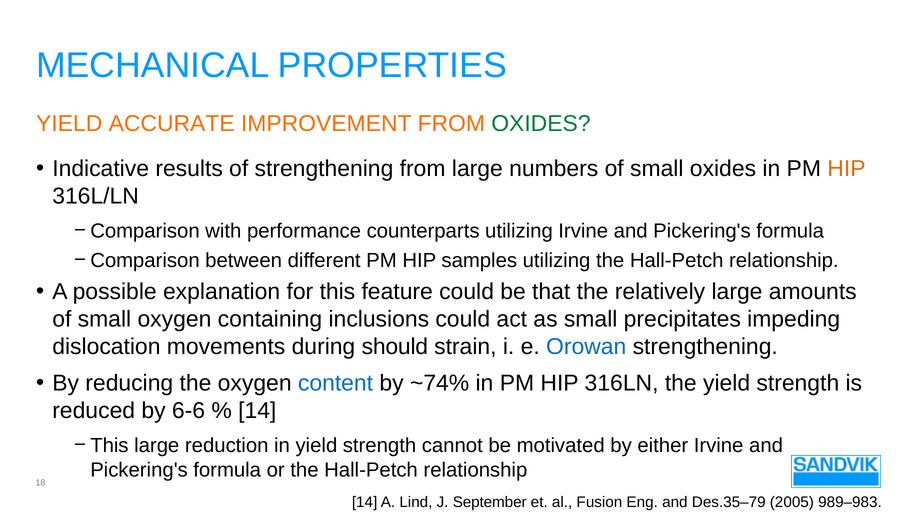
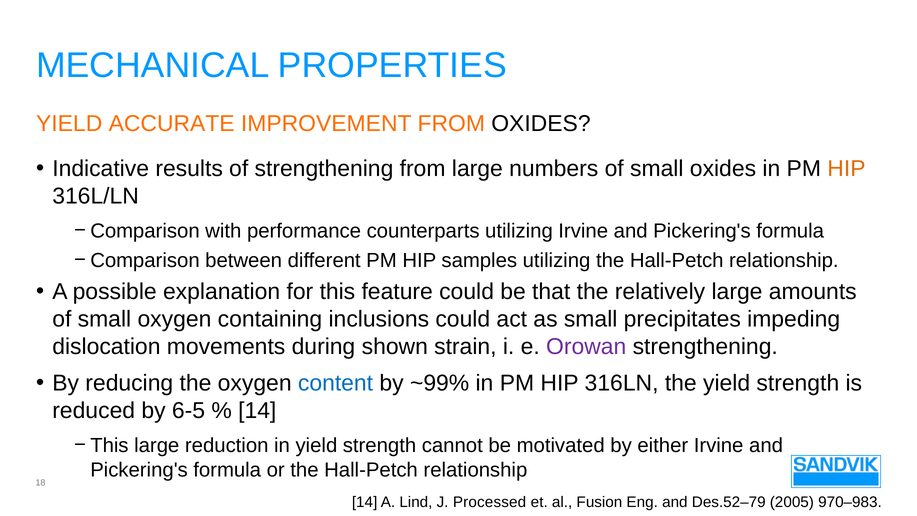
OXIDES at (541, 124) colour: green -> black
should: should -> shown
Orowan colour: blue -> purple
~74%: ~74% -> ~99%
6-6: 6-6 -> 6-5
September: September -> Processed
Des.35–79: Des.35–79 -> Des.52–79
989–983: 989–983 -> 970–983
